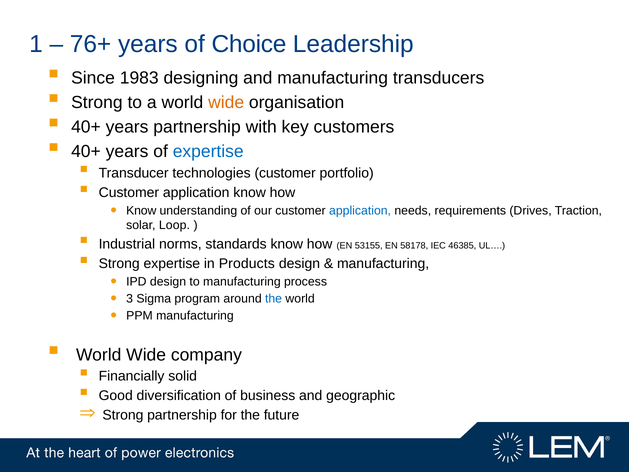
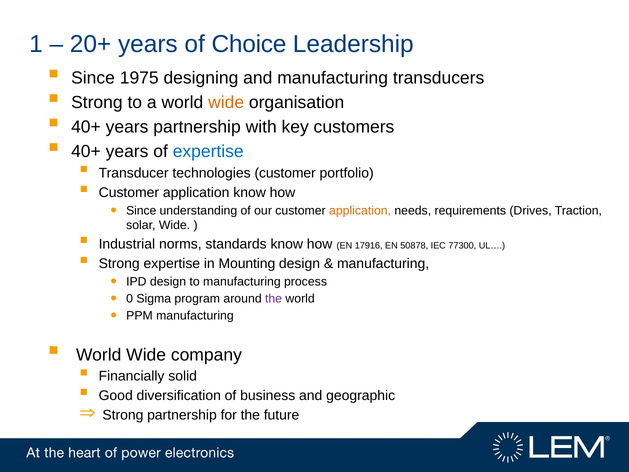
76+: 76+ -> 20+
1983: 1983 -> 1975
Know at (141, 211): Know -> Since
application at (360, 211) colour: blue -> orange
solar Loop: Loop -> Wide
53155: 53155 -> 17916
58178: 58178 -> 50878
46385: 46385 -> 77300
Products: Products -> Mounting
3: 3 -> 0
the at (274, 299) colour: blue -> purple
